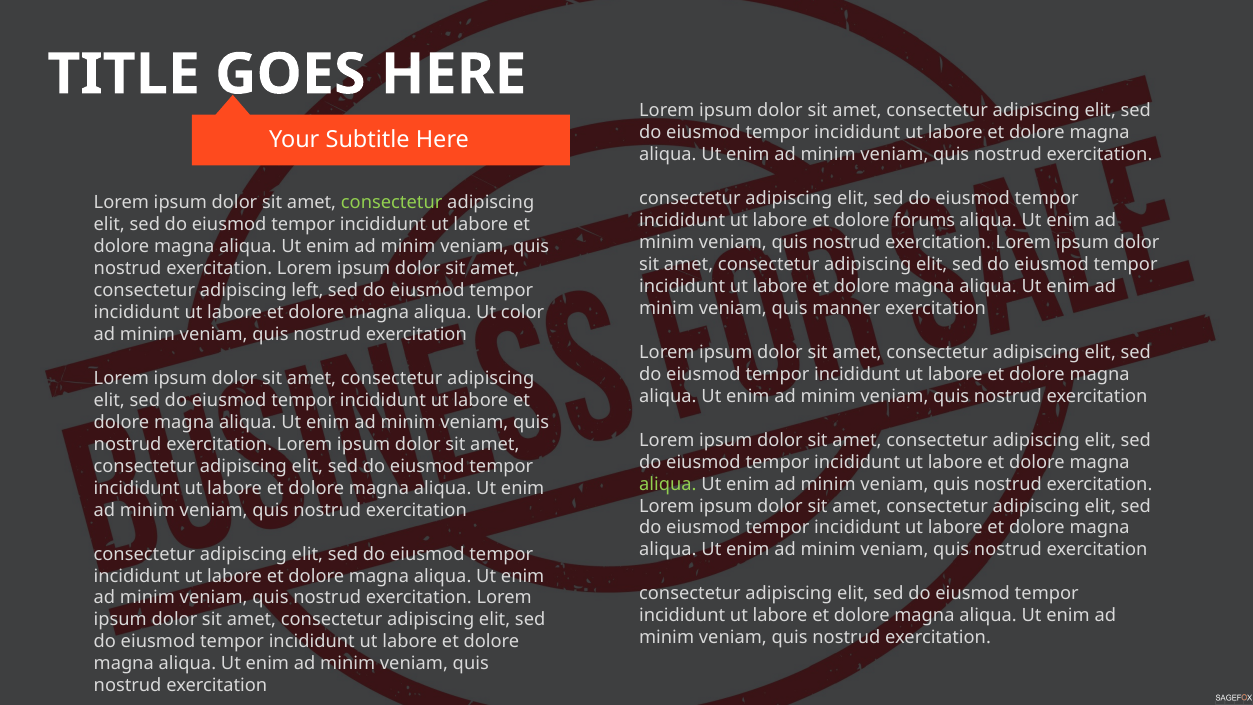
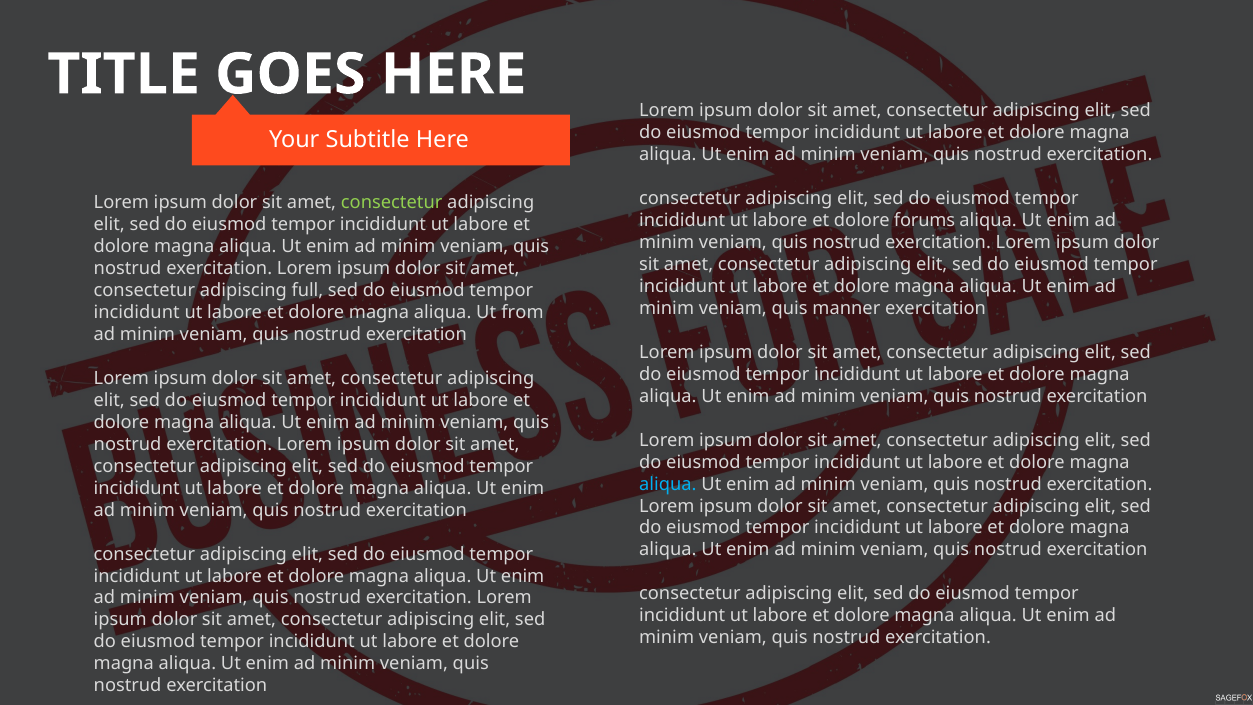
left: left -> full
color: color -> from
aliqua at (668, 484) colour: light green -> light blue
